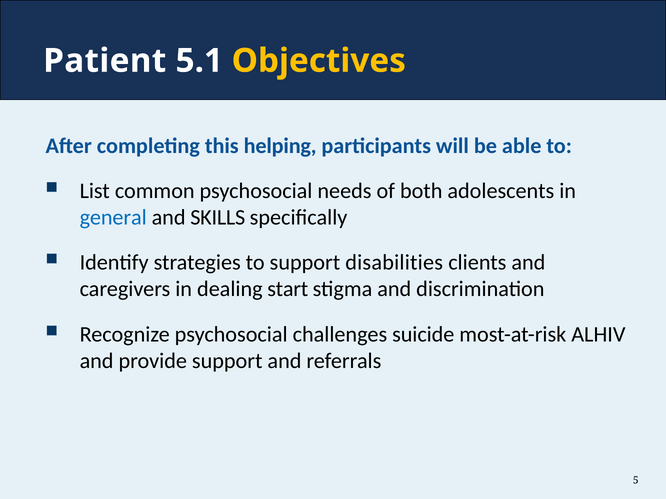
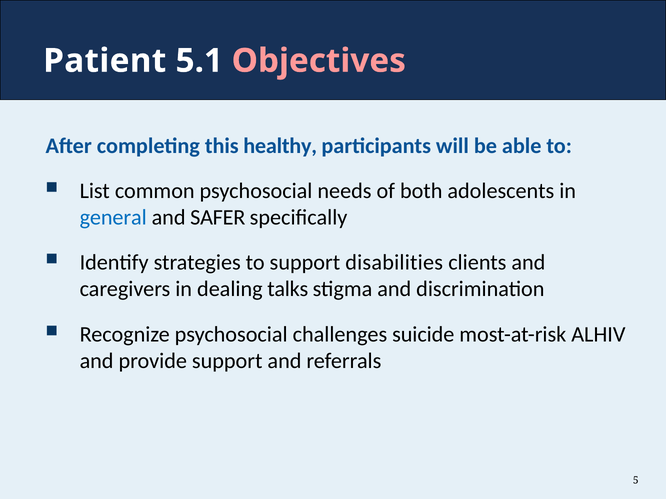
Objectives colour: yellow -> pink
helping: helping -> healthy
SKILLS: SKILLS -> SAFER
start: start -> talks
